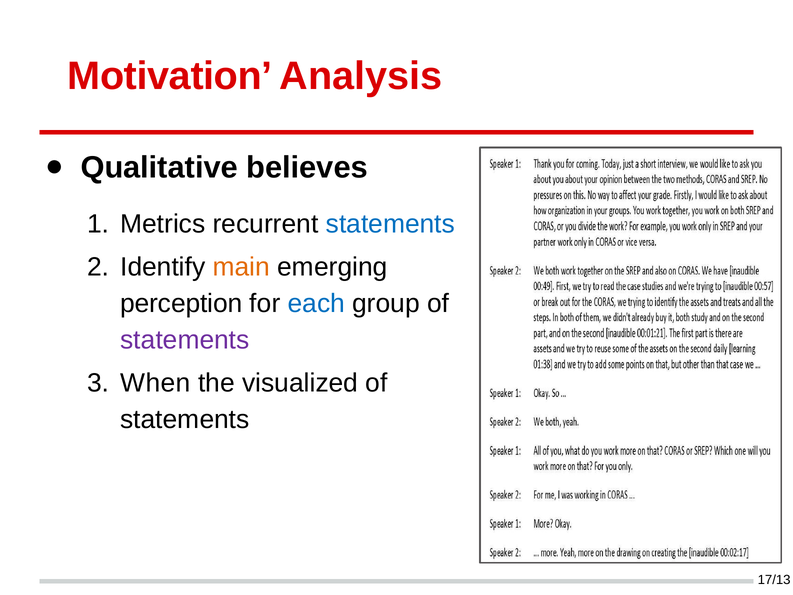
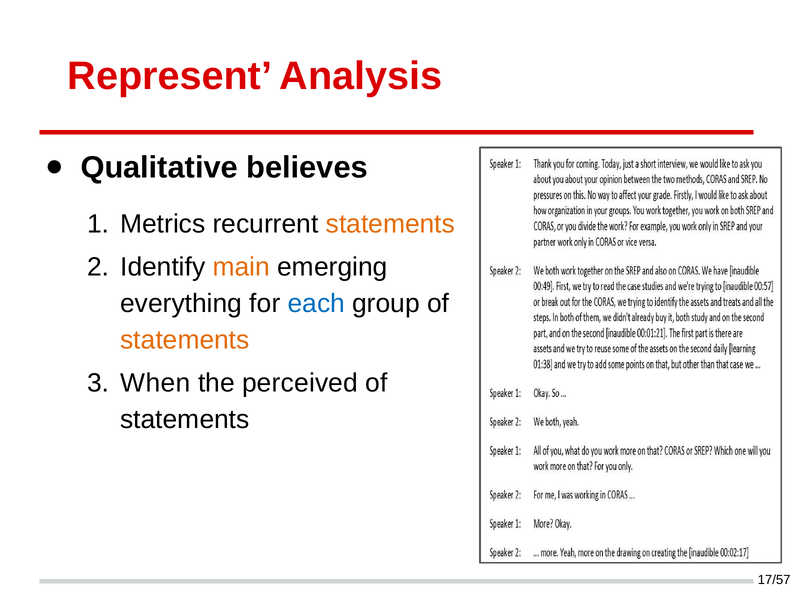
Motivation: Motivation -> Represent
statements at (390, 224) colour: blue -> orange
perception: perception -> everything
statements at (185, 340) colour: purple -> orange
visualized: visualized -> perceived
17/13: 17/13 -> 17/57
